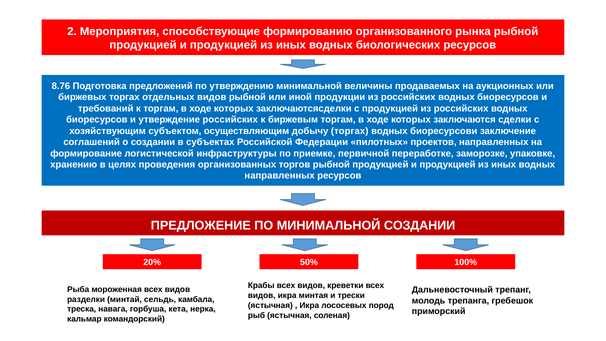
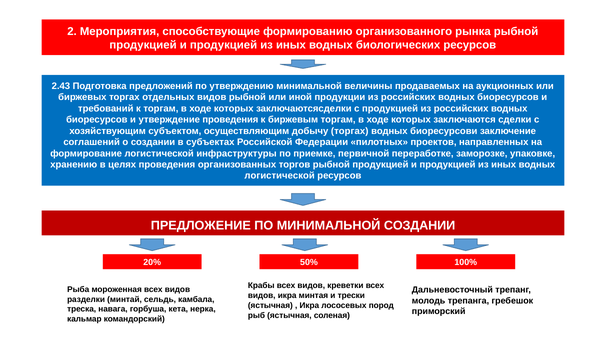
8.76: 8.76 -> 2.43
утверждение российских: российских -> проведения
направленных at (280, 176): направленных -> логистической
